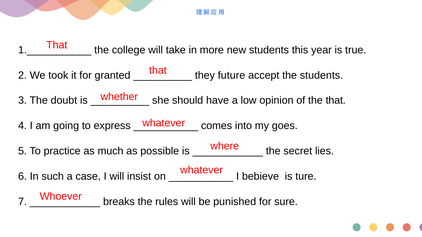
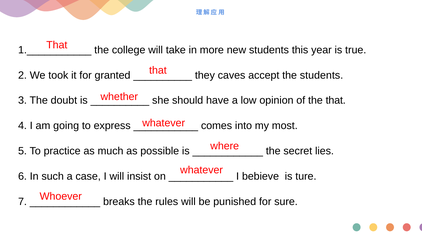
future: future -> caves
goes: goes -> most
